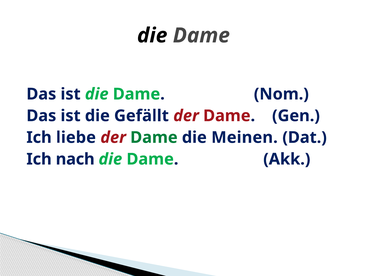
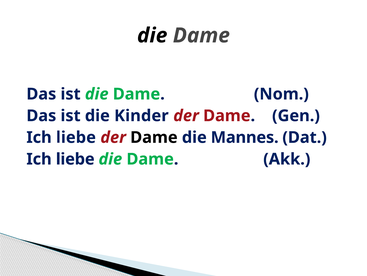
Gefällt: Gefällt -> Kinder
Dame at (154, 137) colour: green -> black
Meinen: Meinen -> Mannes
nach at (75, 159): nach -> liebe
